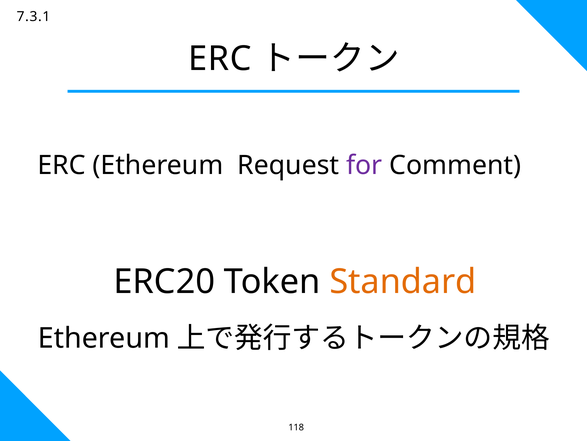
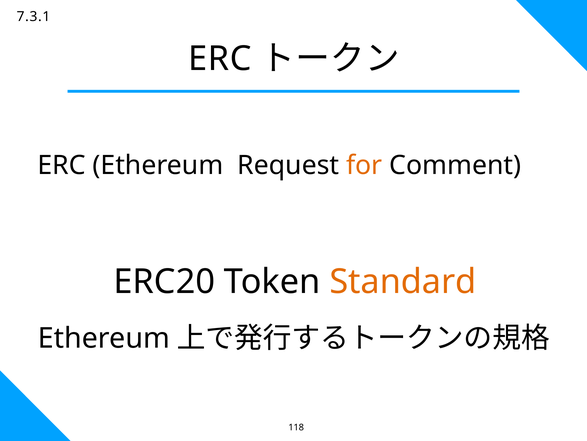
for colour: purple -> orange
